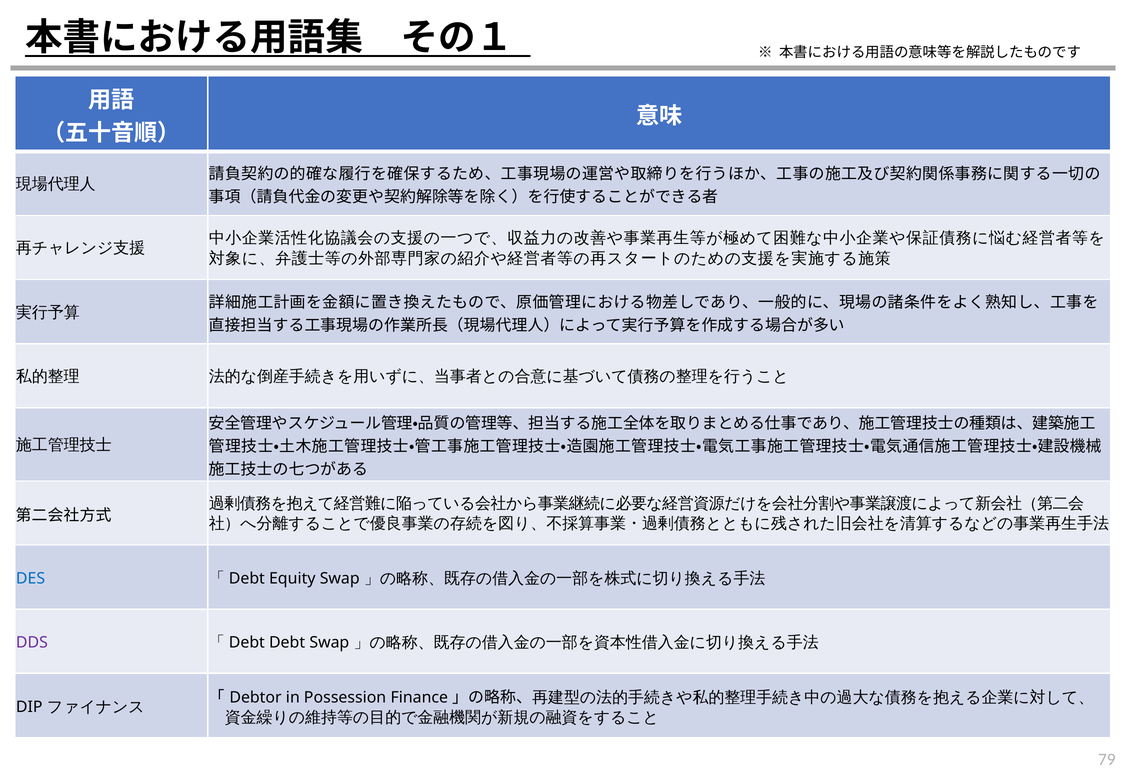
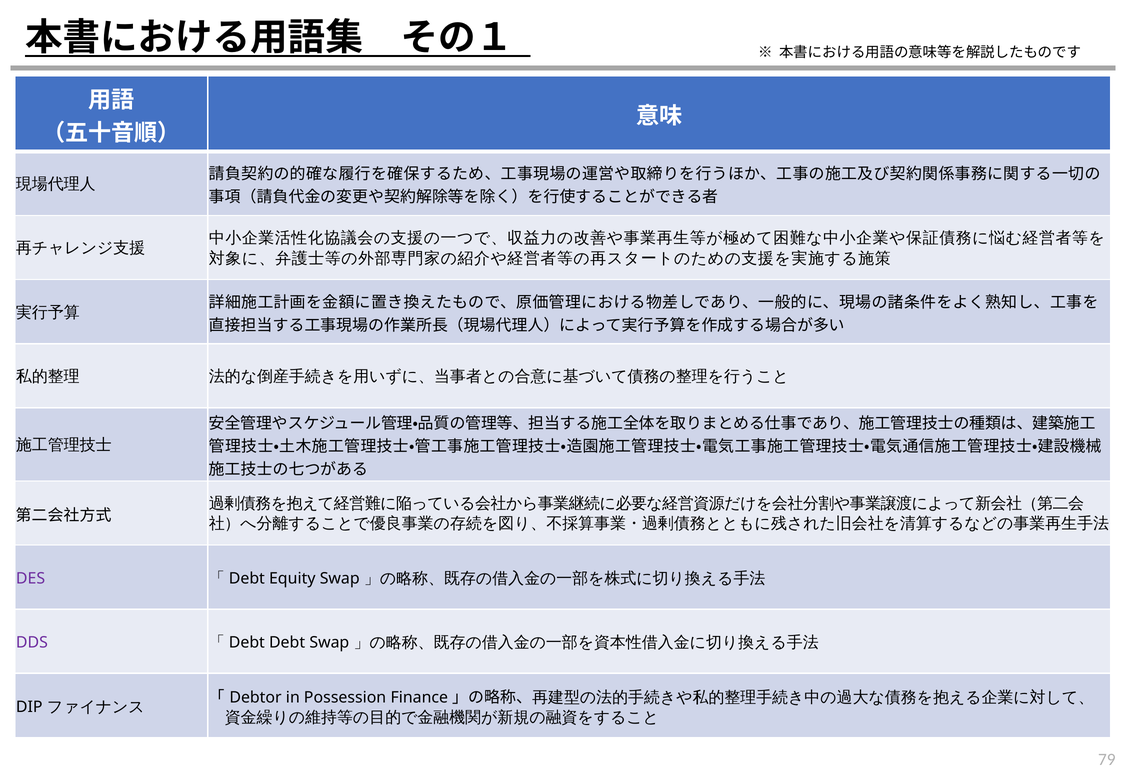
DES colour: blue -> purple
